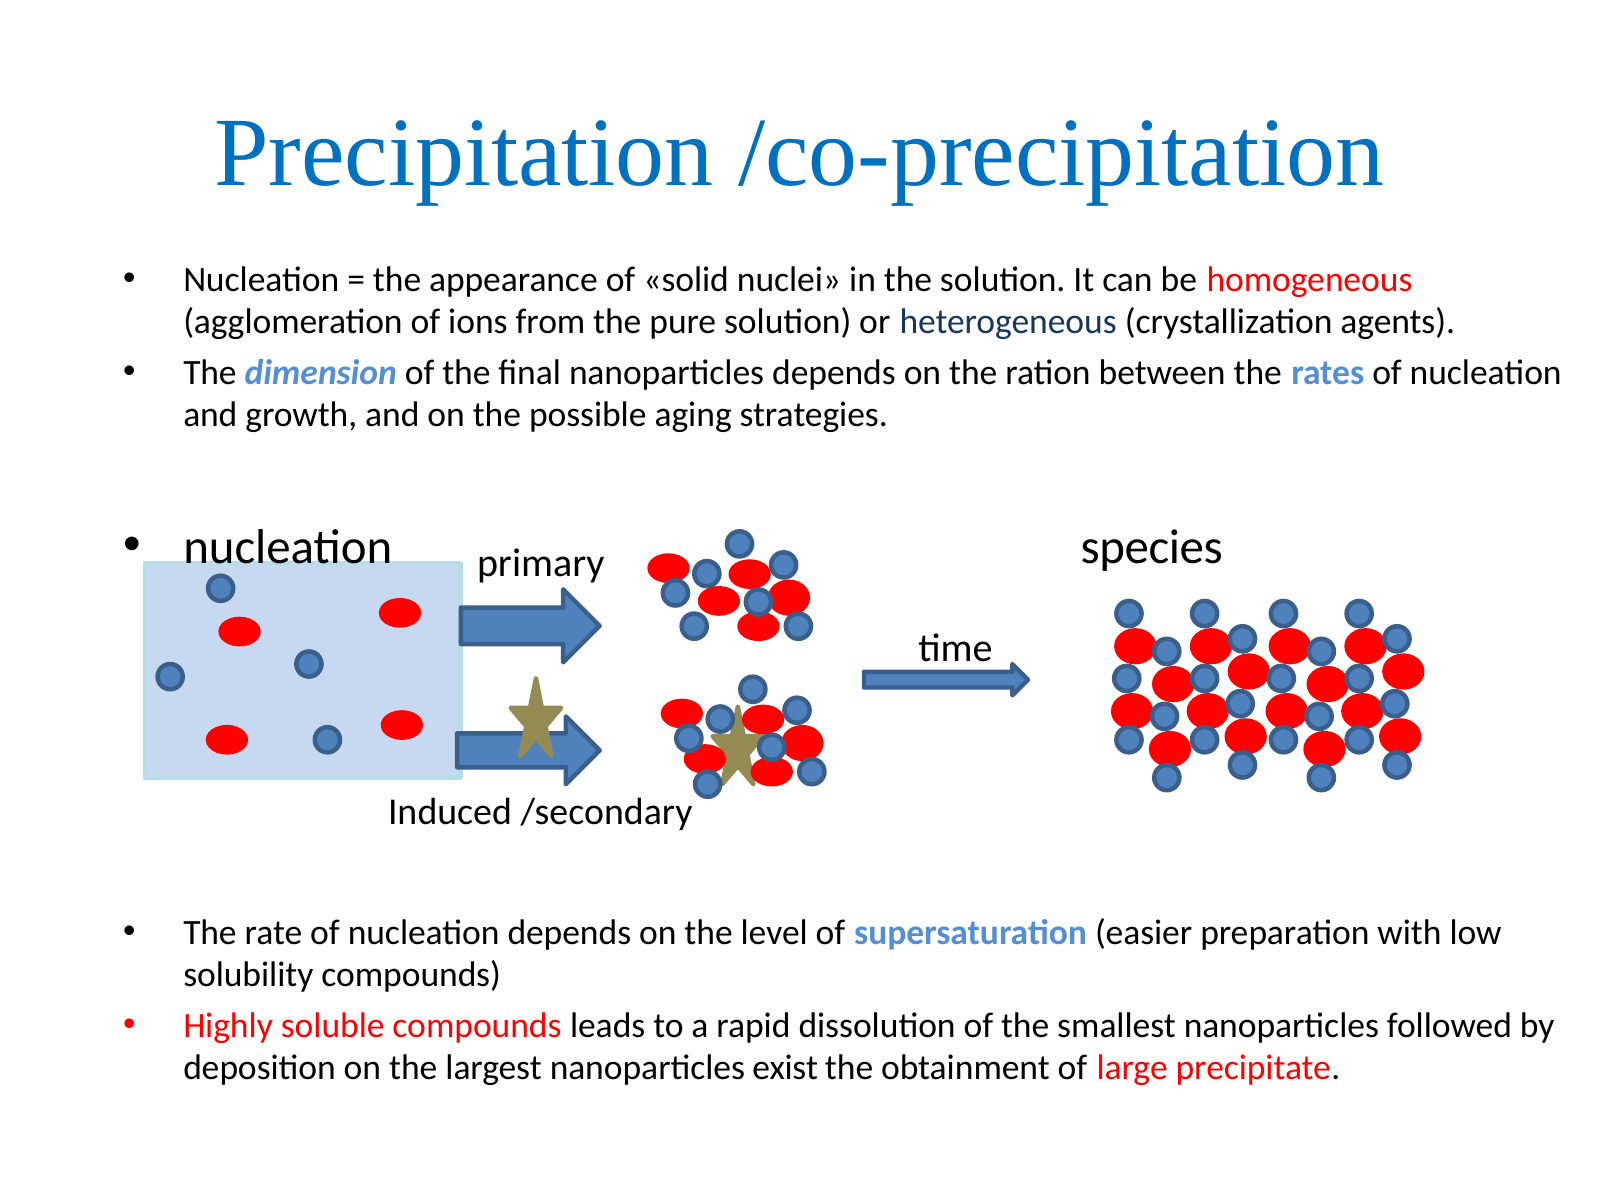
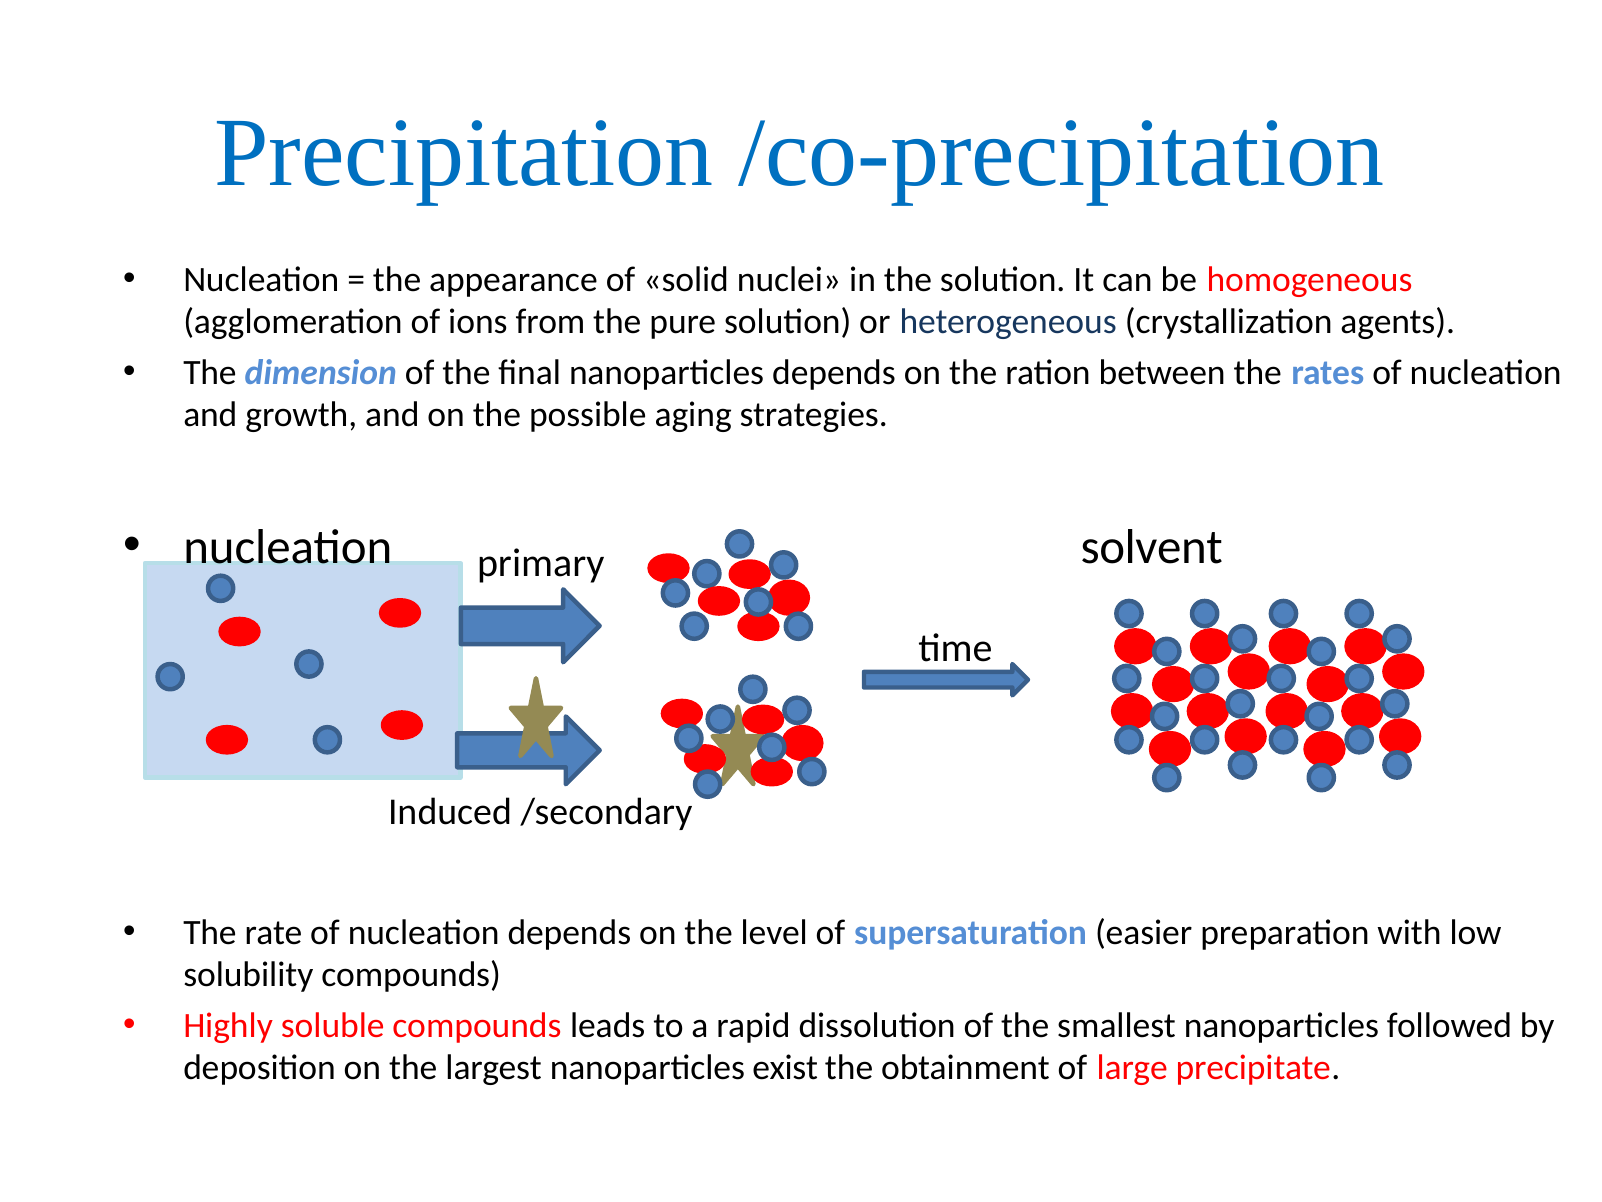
species: species -> solvent
